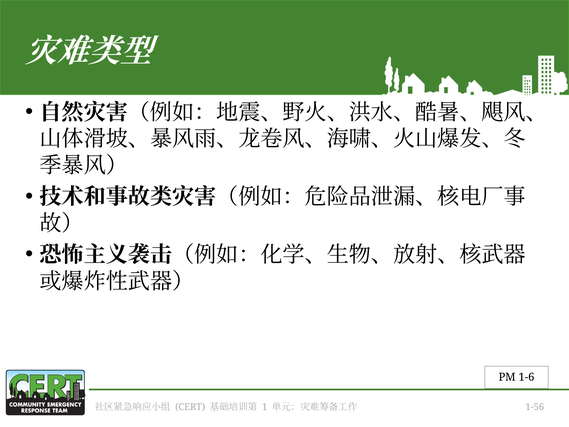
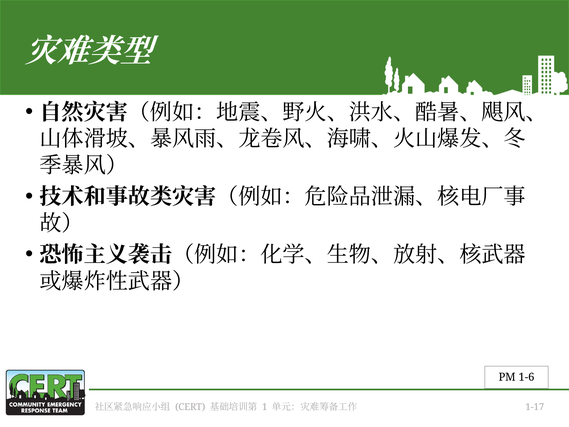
1-56: 1-56 -> 1-17
